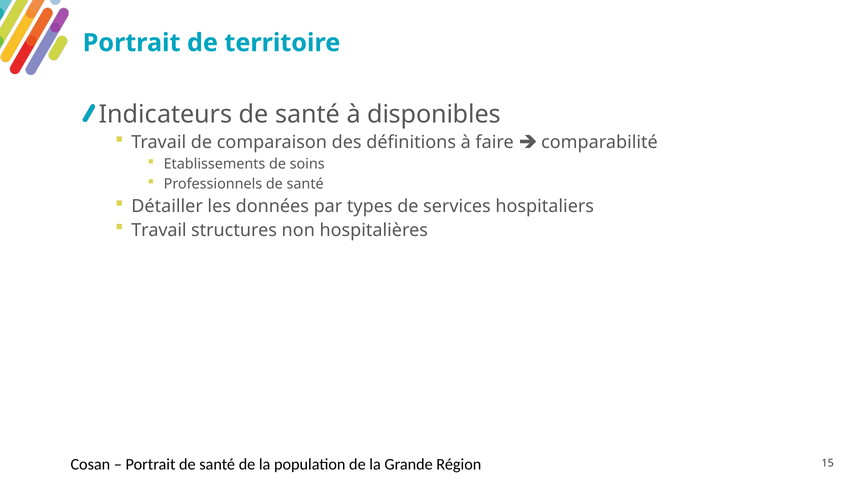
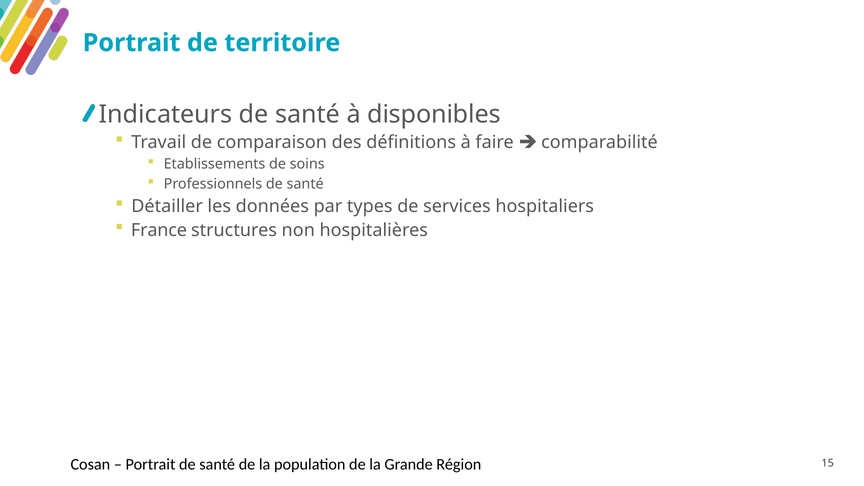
Travail at (159, 230): Travail -> France
